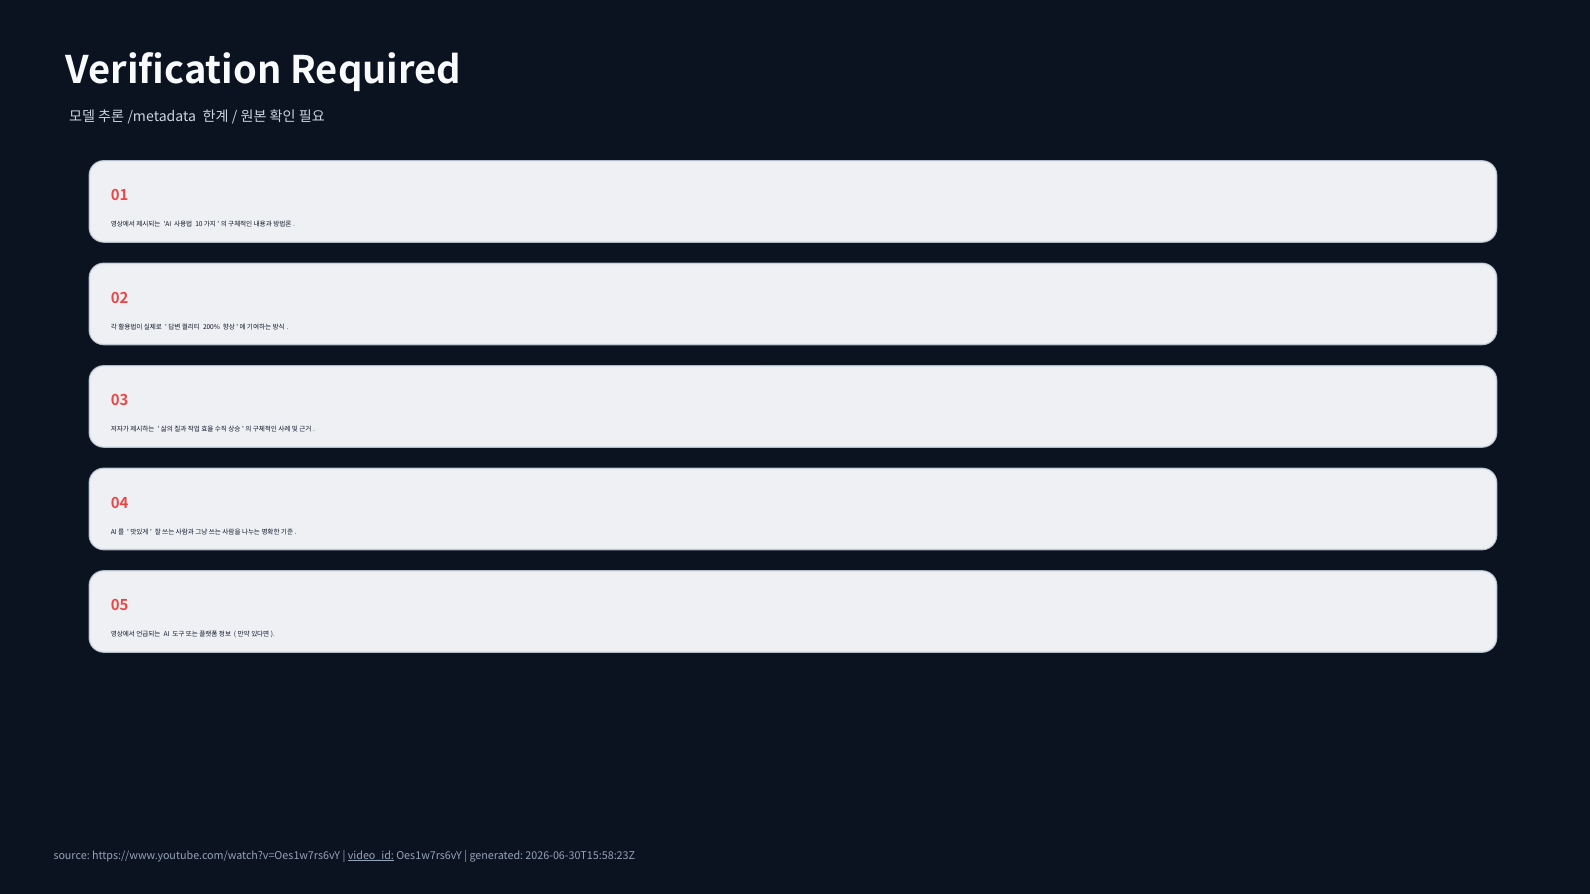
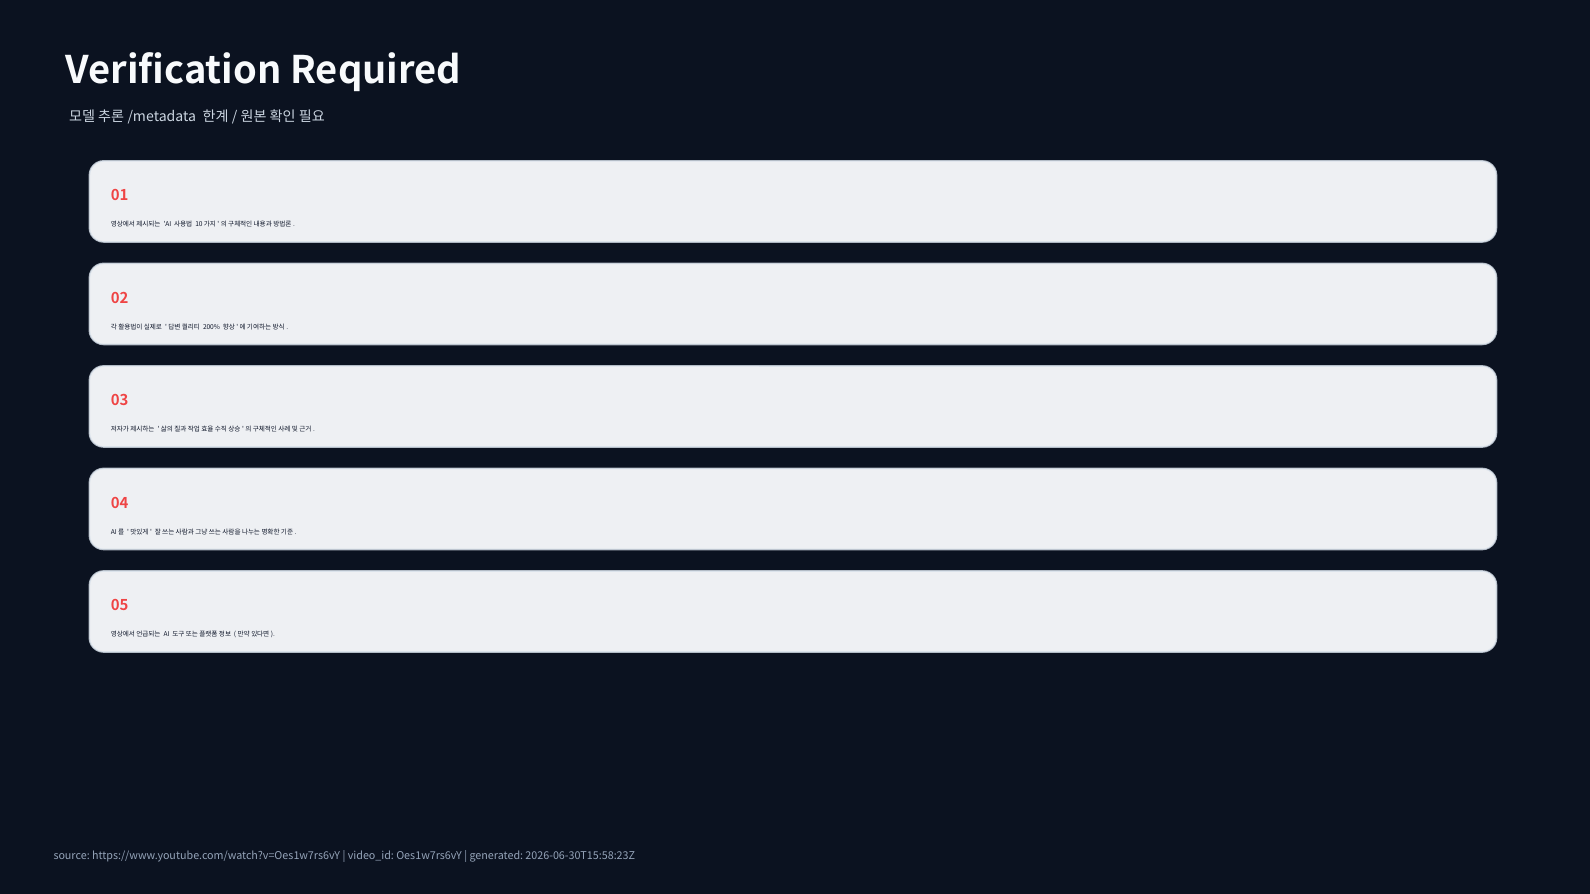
video_id underline: present -> none
